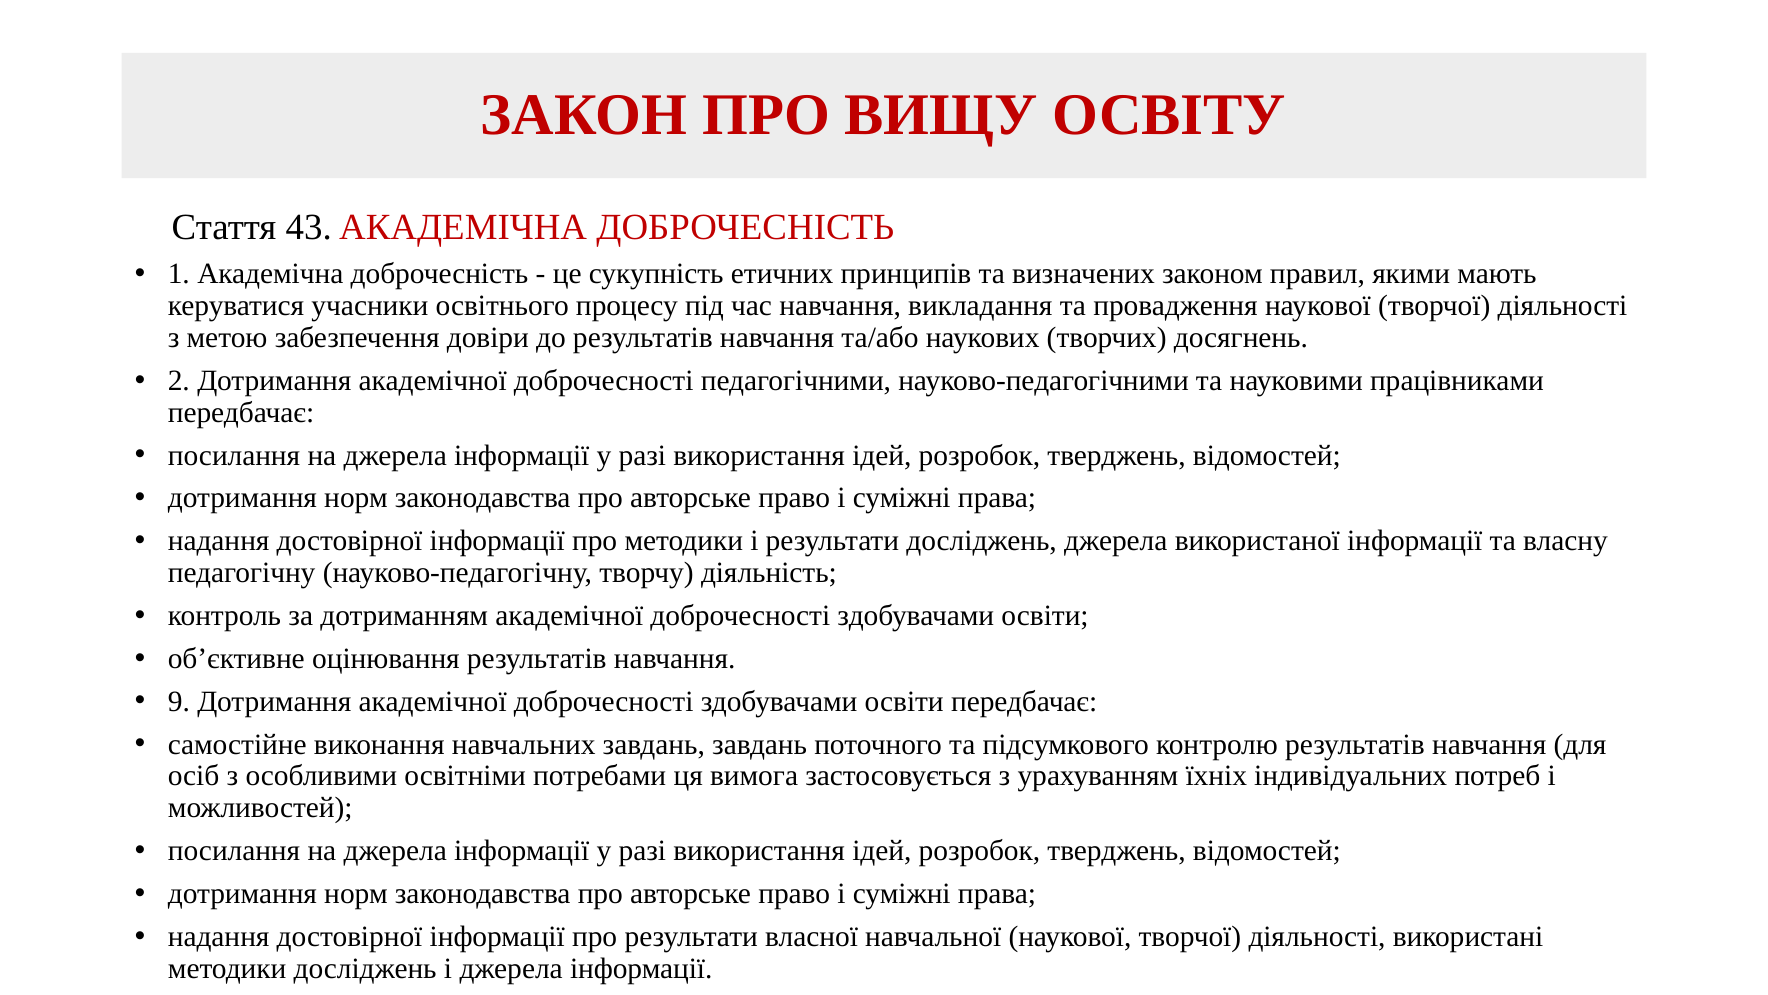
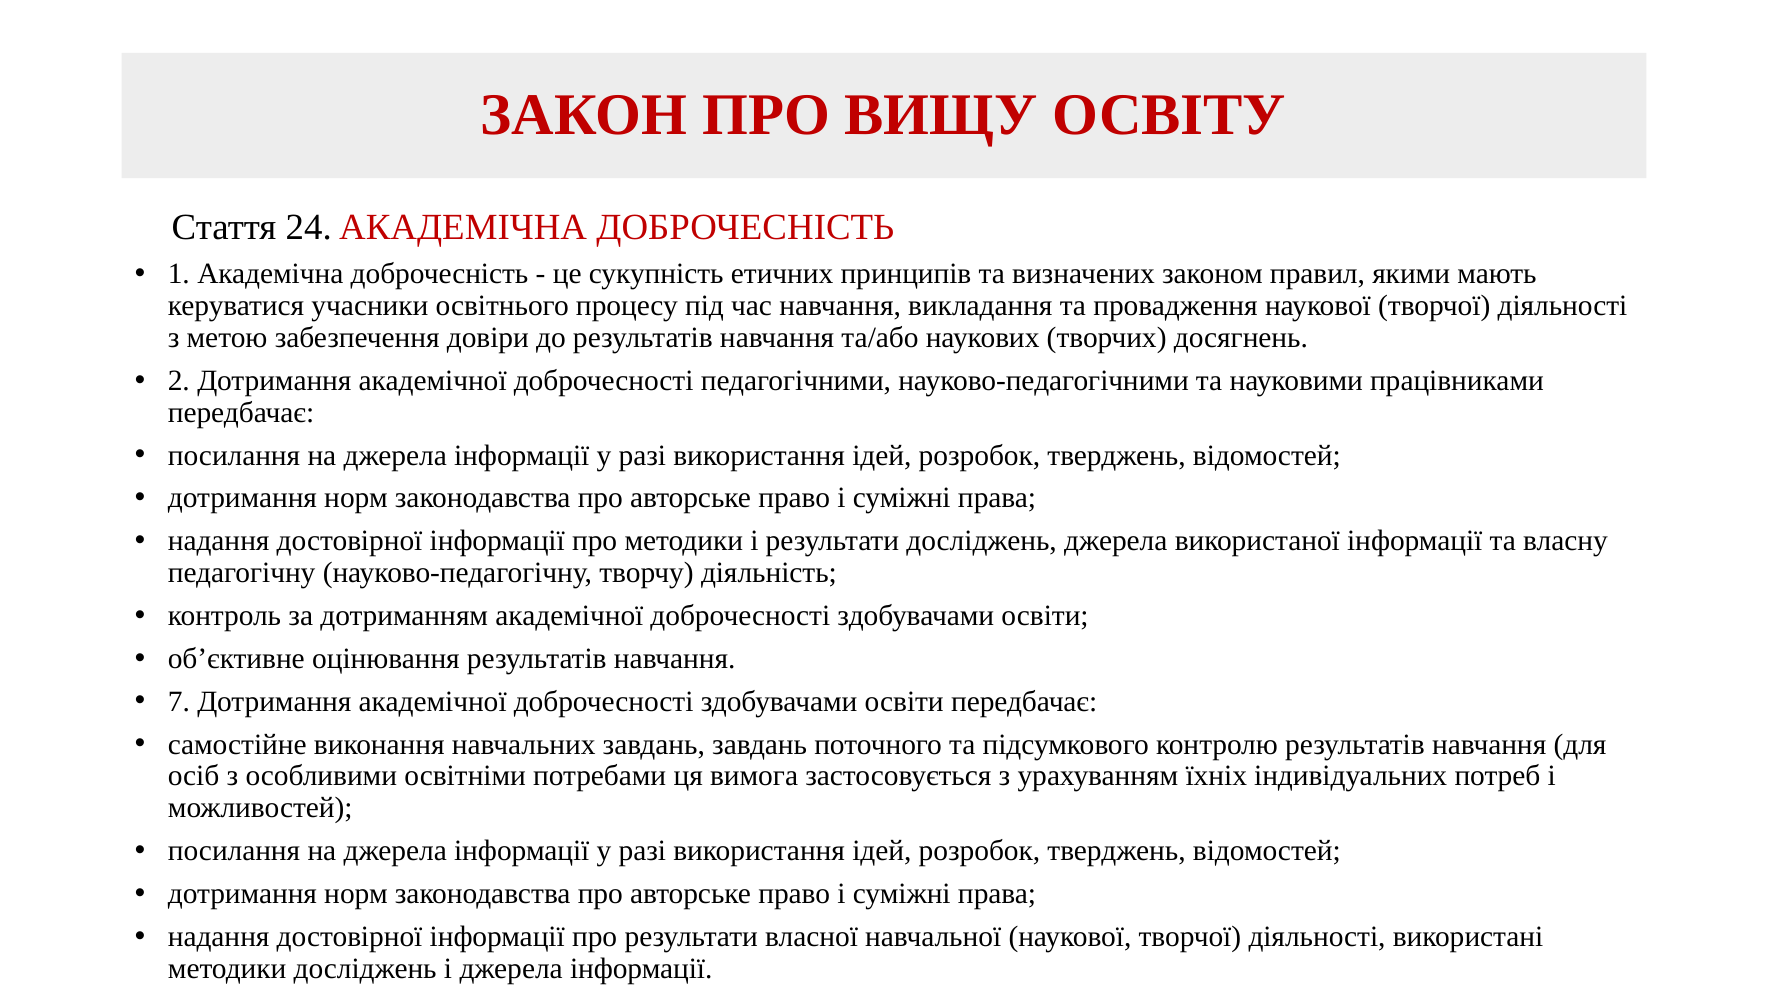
43: 43 -> 24
9: 9 -> 7
